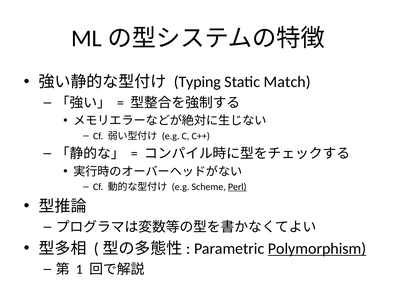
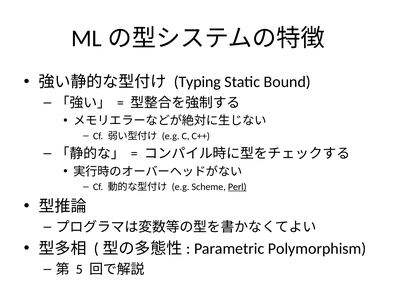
Match: Match -> Bound
Polymorphism underline: present -> none
1: 1 -> 5
